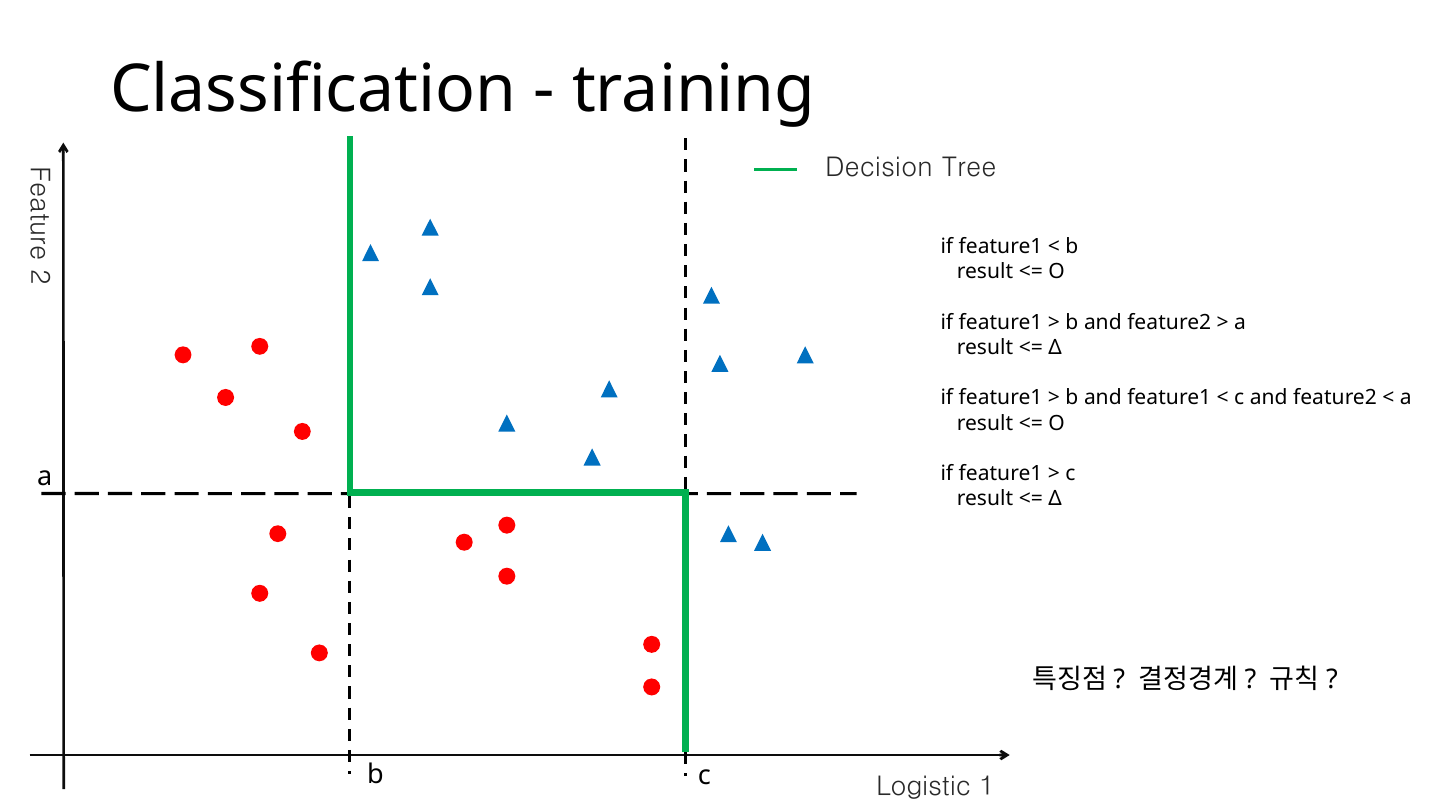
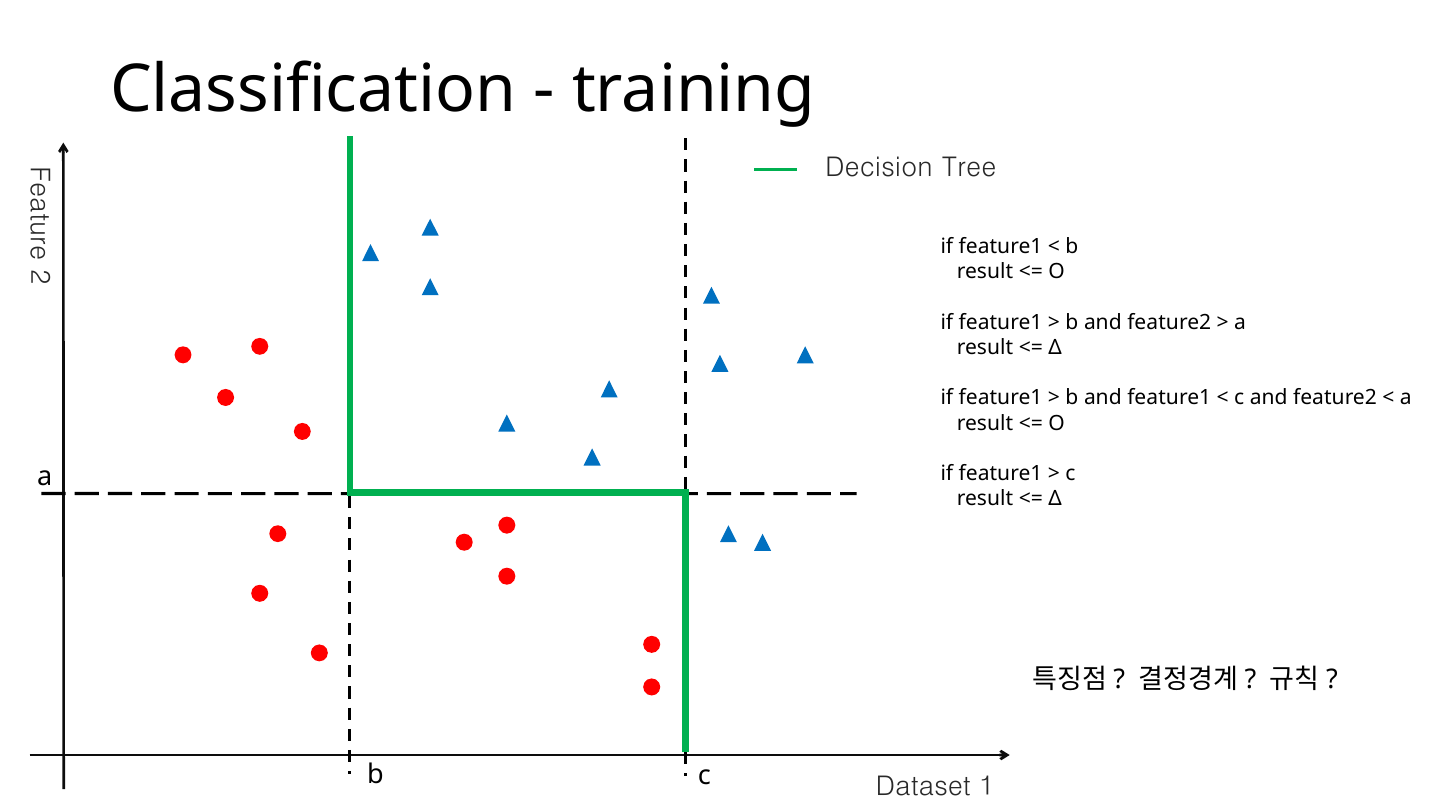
Logistic: Logistic -> Dataset
